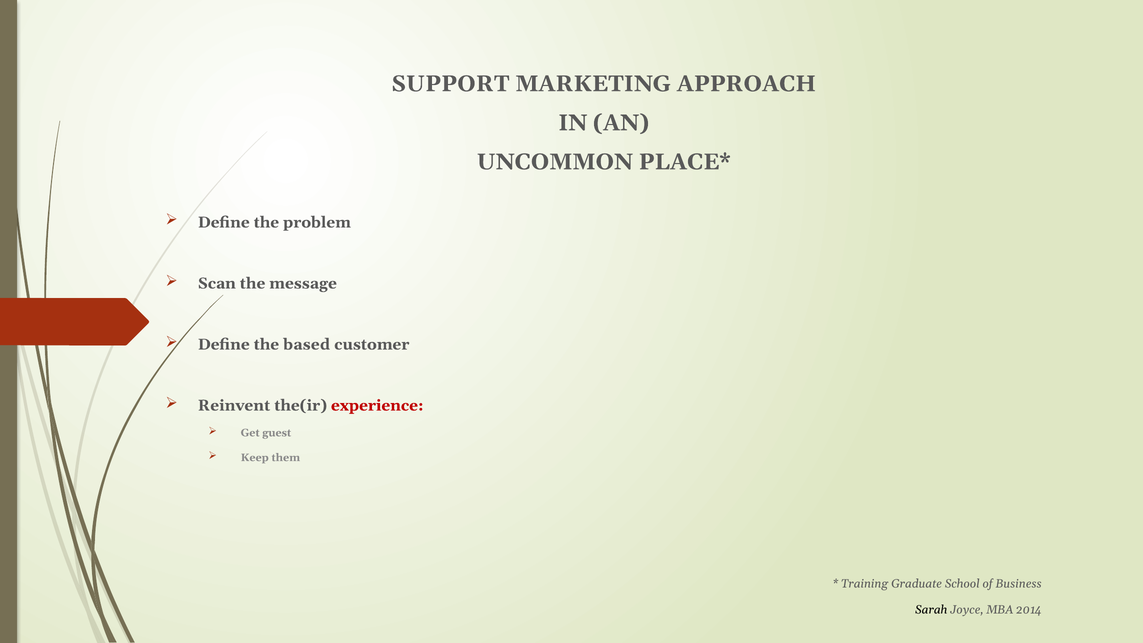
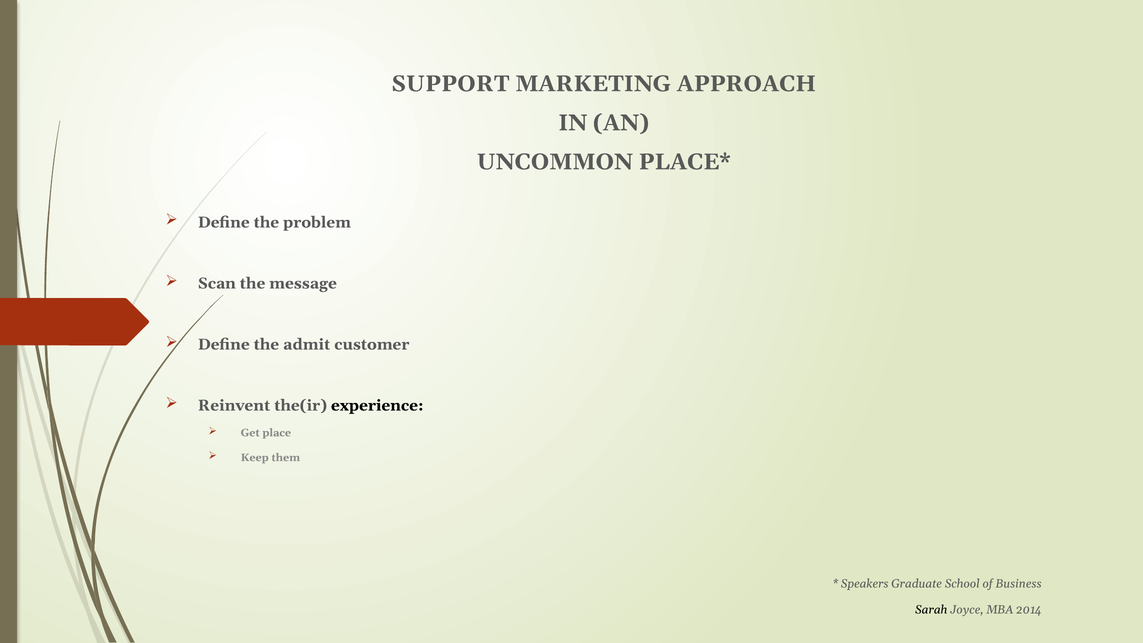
based: based -> admit
experience colour: red -> black
guest: guest -> place
Training: Training -> Speakers
